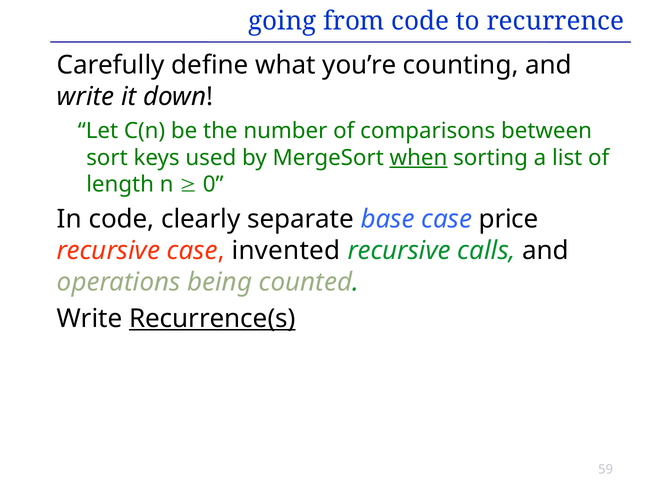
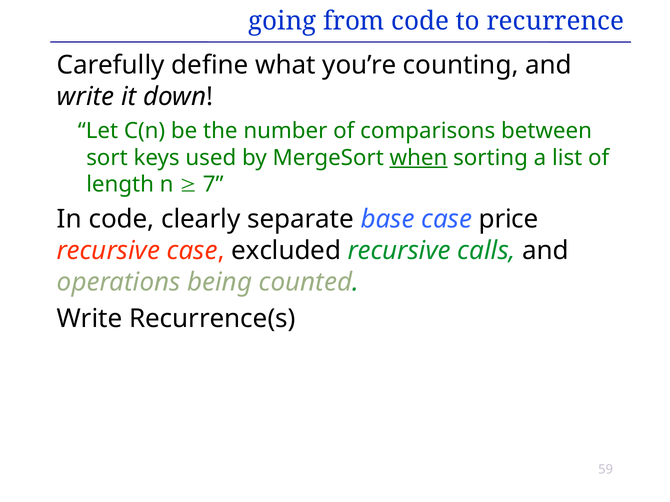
0: 0 -> 7
invented: invented -> excluded
Recurrence(s underline: present -> none
